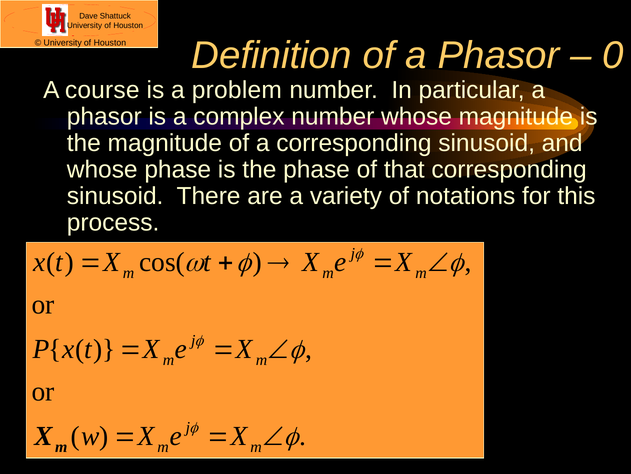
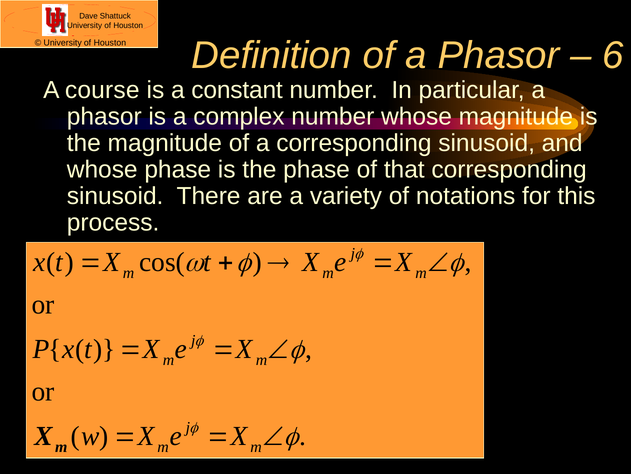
0: 0 -> 6
problem: problem -> constant
